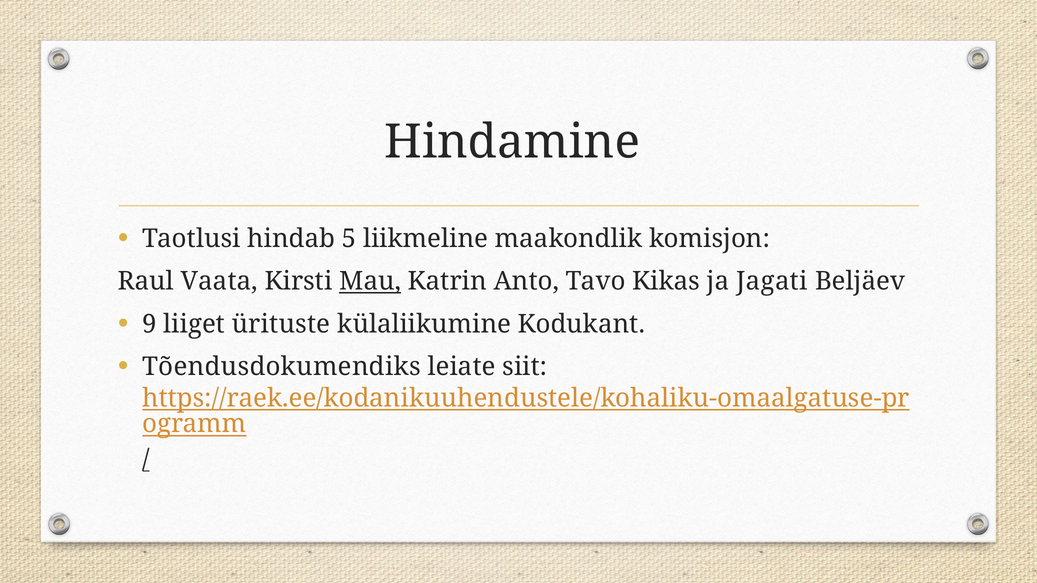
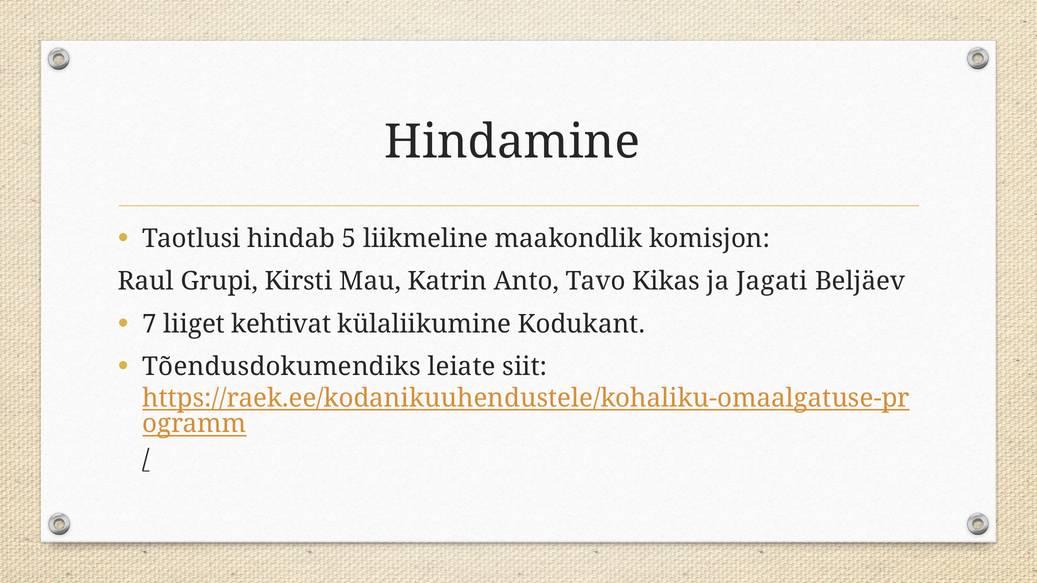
Vaata: Vaata -> Grupi
Mau underline: present -> none
9: 9 -> 7
ürituste: ürituste -> kehtivat
